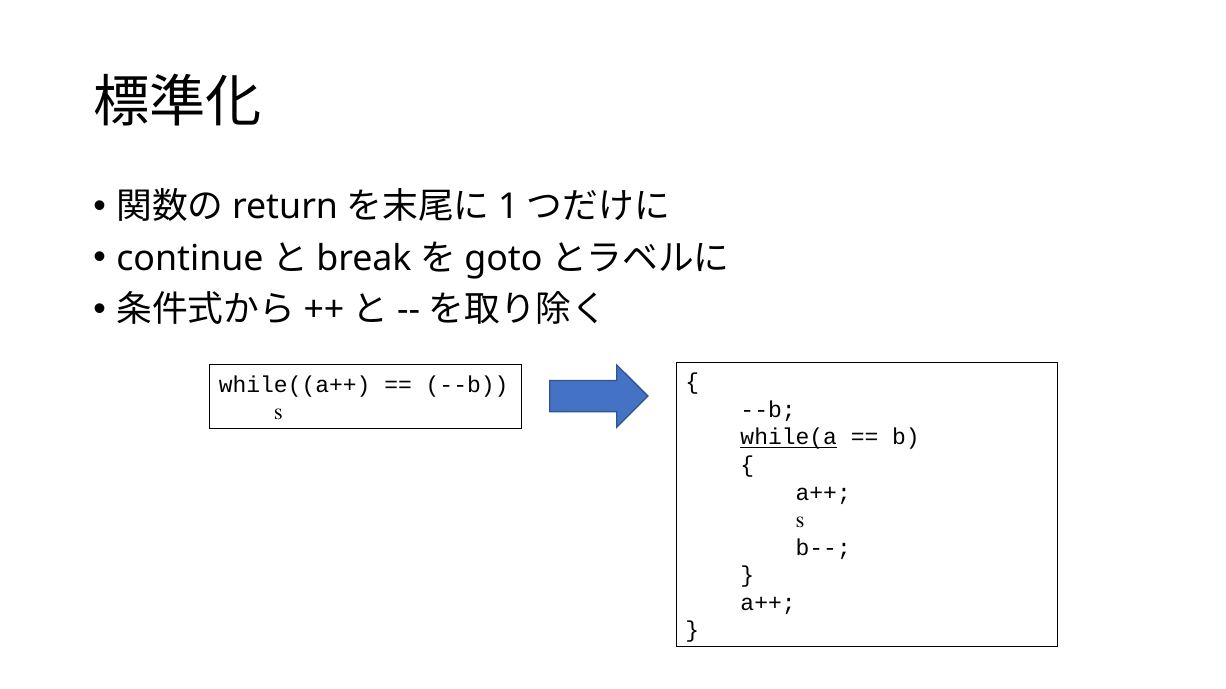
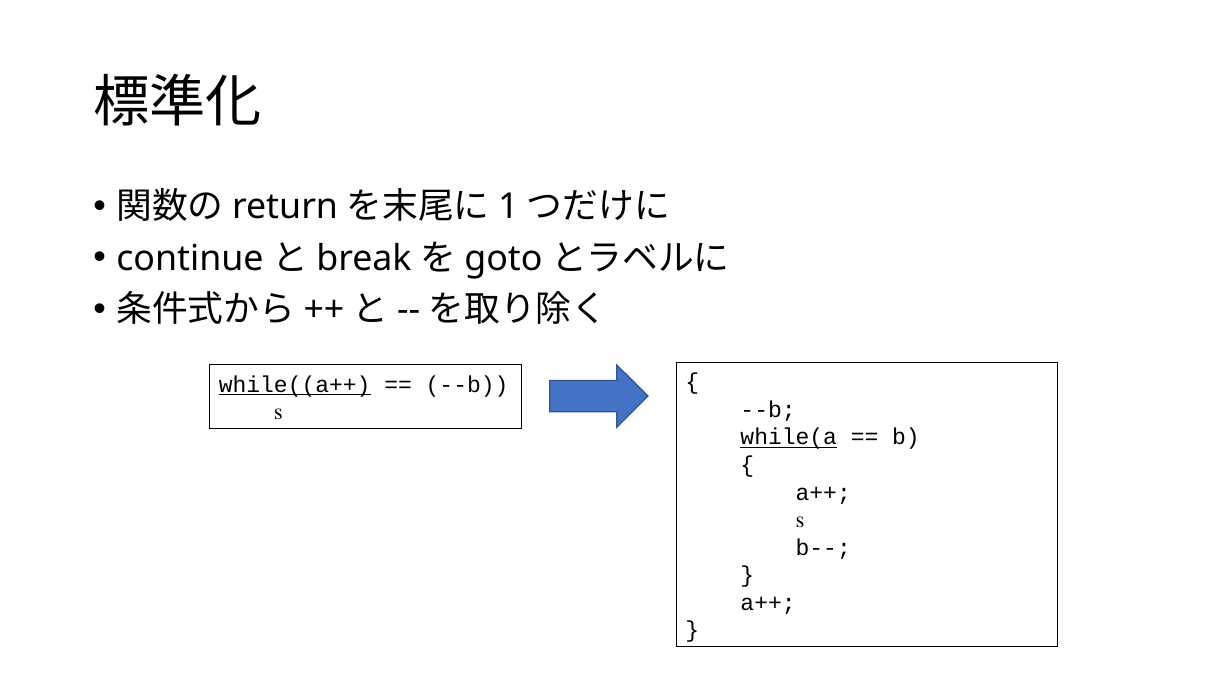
while((a++ underline: none -> present
